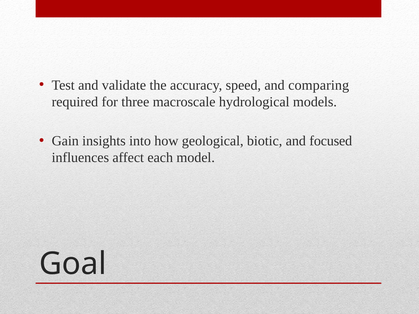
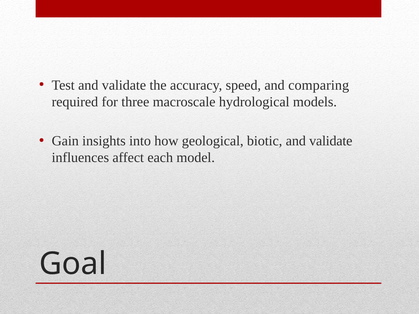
biotic and focused: focused -> validate
